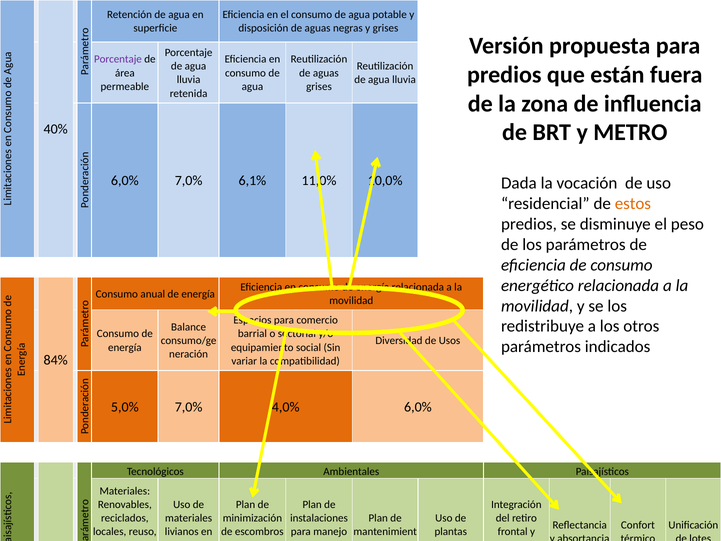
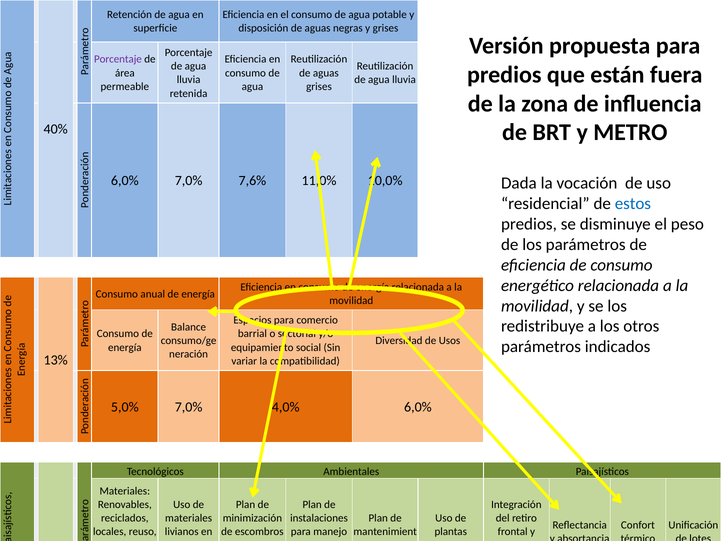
6,1%: 6,1% -> 7,6%
estos colour: orange -> blue
84%: 84% -> 13%
